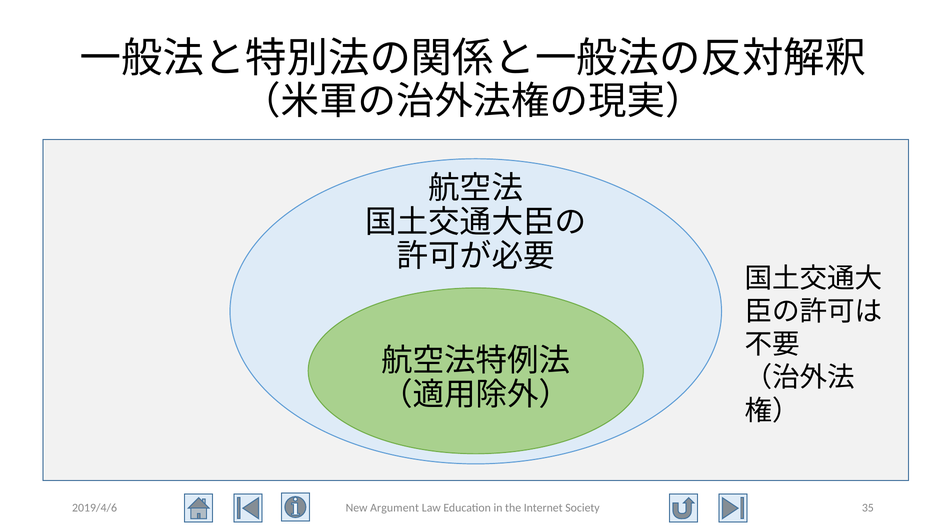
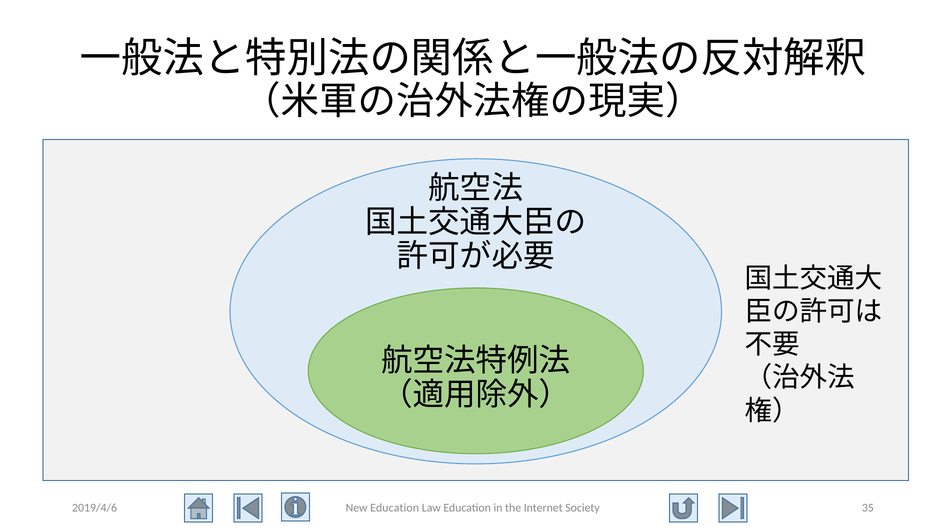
New Argument: Argument -> Education
